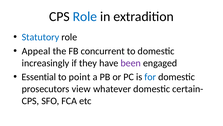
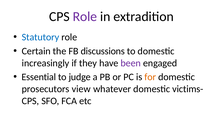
Role at (85, 16) colour: blue -> purple
Appeal: Appeal -> Certain
concurrent: concurrent -> discussions
point: point -> judge
for colour: blue -> orange
certain-: certain- -> victims-
